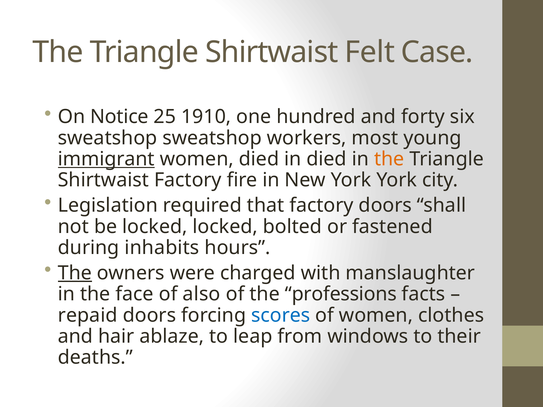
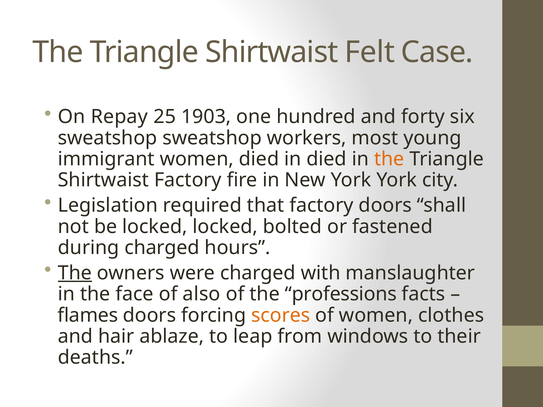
Notice: Notice -> Repay
1910: 1910 -> 1903
immigrant underline: present -> none
during inhabits: inhabits -> charged
repaid: repaid -> flames
scores colour: blue -> orange
